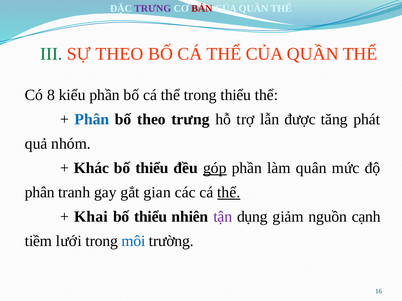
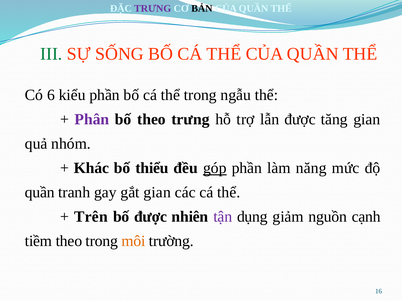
BẢN colour: red -> black
SỰ THEO: THEO -> SỐNG
8: 8 -> 6
trong thiểu: thiểu -> ngẫu
Phân at (92, 120) colour: blue -> purple
tăng phát: phát -> gian
quân: quân -> năng
phân at (40, 193): phân -> quần
thể at (229, 193) underline: present -> none
Khai: Khai -> Trên
thiểu at (151, 217): thiểu -> được
tiềm lưới: lưới -> theo
môi colour: blue -> orange
